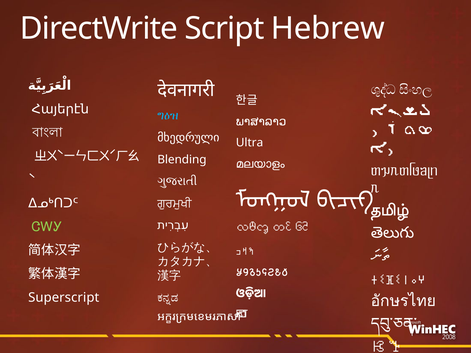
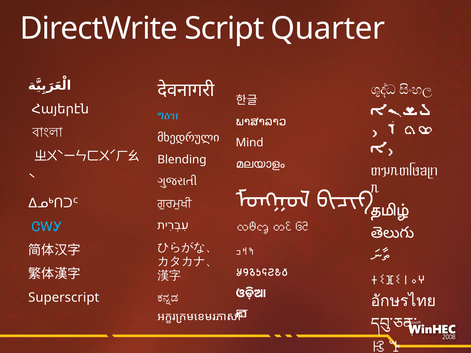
Hebrew: Hebrew -> Quarter
Ultra: Ultra -> Mind
ᏣᎳᎩ colour: light green -> light blue
